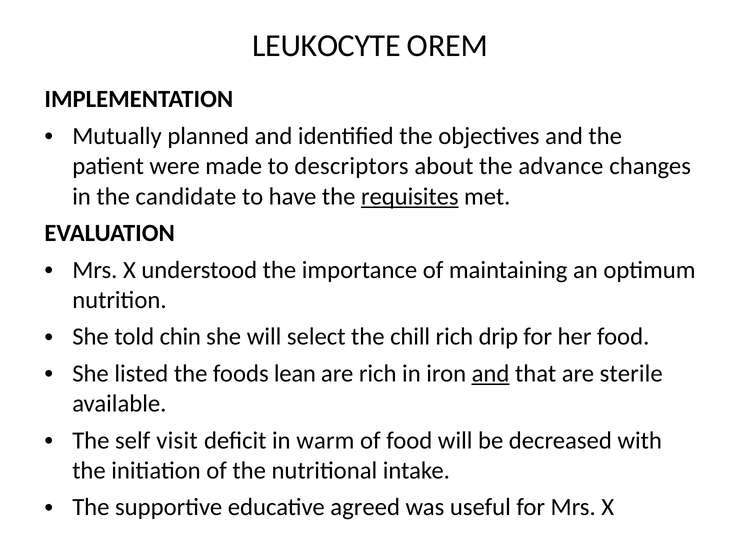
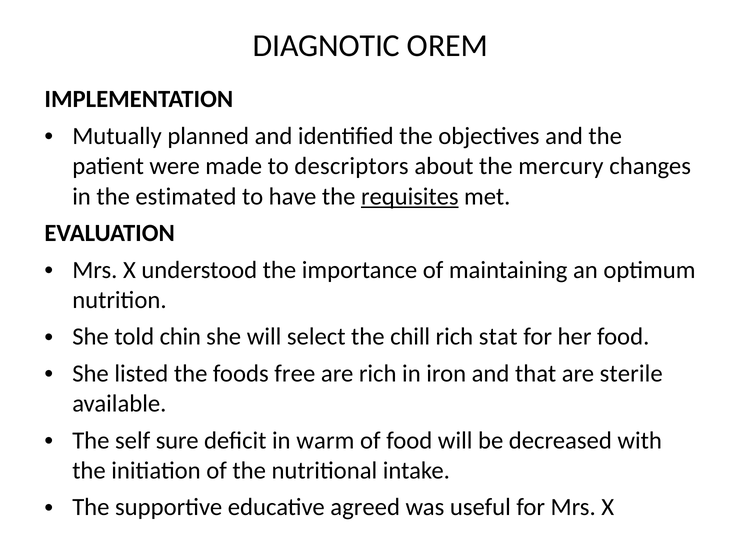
LEUKOCYTE: LEUKOCYTE -> DIAGNOTIC
advance: advance -> mercury
candidate: candidate -> estimated
drip: drip -> stat
lean: lean -> free
and at (491, 373) underline: present -> none
visit: visit -> sure
